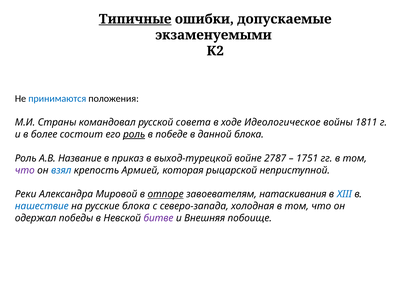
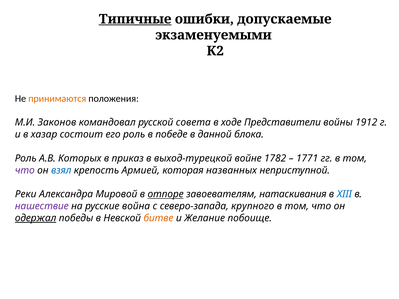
принимаются colour: blue -> orange
Страны: Страны -> Законов
Идеологическое: Идеологическое -> Представители
1811: 1811 -> 1912
более: более -> хазар
роль at (134, 134) underline: present -> none
Название: Название -> Которых
2787: 2787 -> 1782
1751: 1751 -> 1771
рыцарской: рыцарской -> названных
нашествие colour: blue -> purple
русские блока: блока -> война
холодная: холодная -> крупного
одержал underline: none -> present
битве colour: purple -> orange
Внешняя: Внешняя -> Желание
